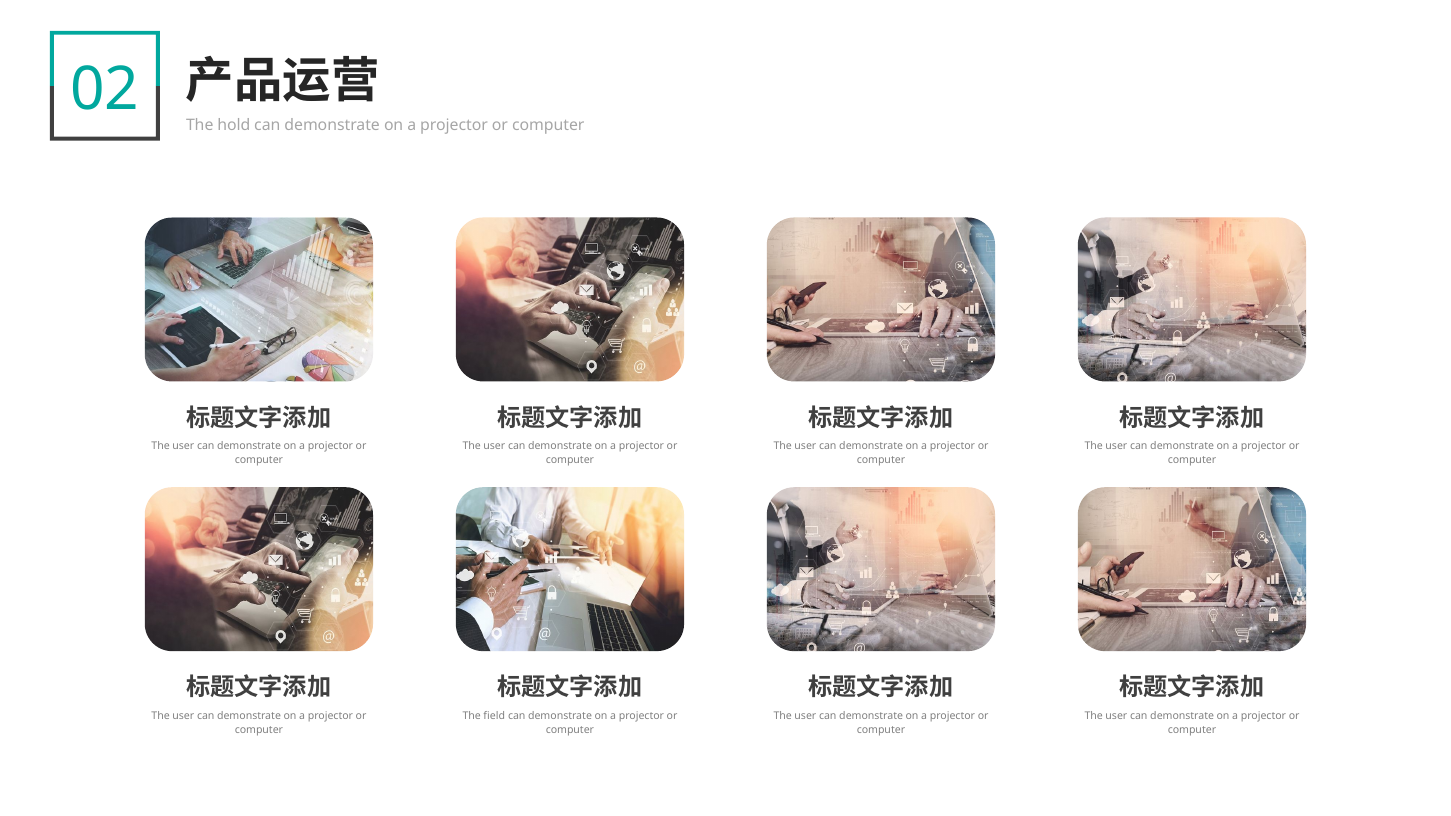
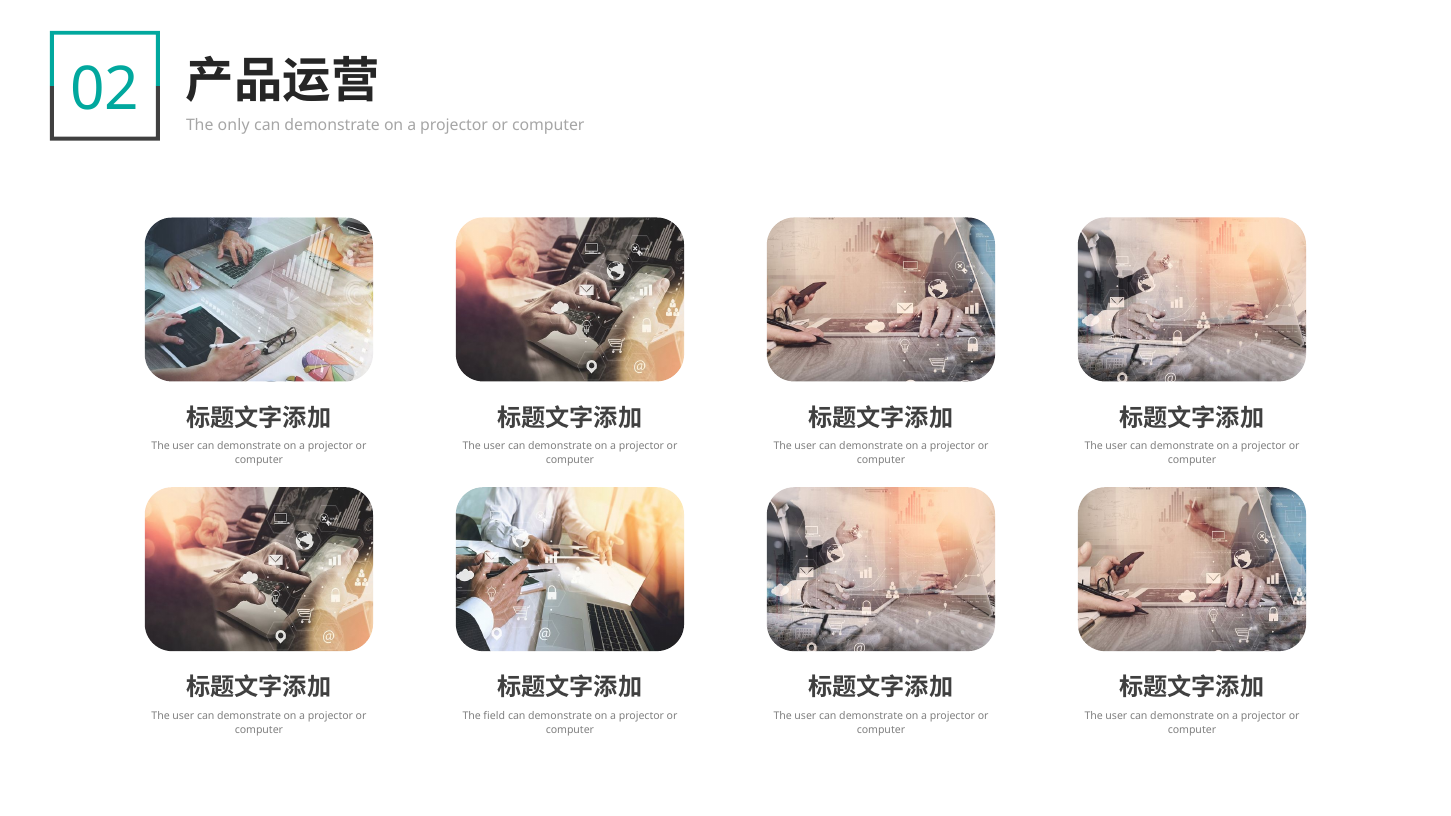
hold: hold -> only
